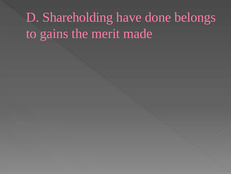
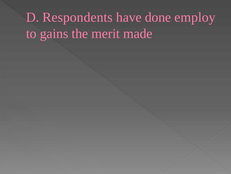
Shareholding: Shareholding -> Respondents
belongs: belongs -> employ
